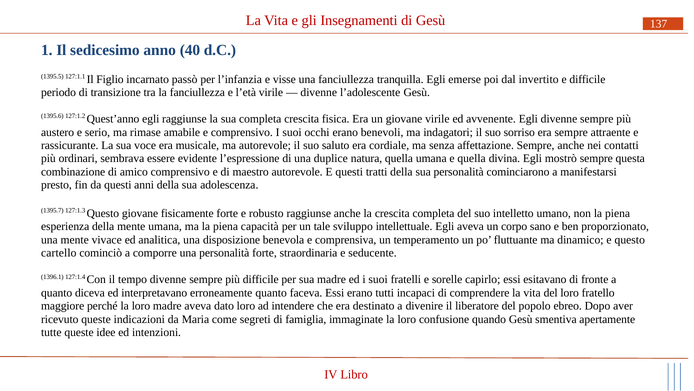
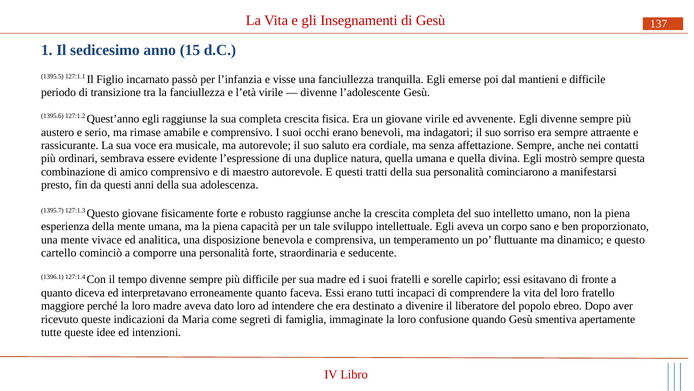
40: 40 -> 15
invertito: invertito -> mantieni
